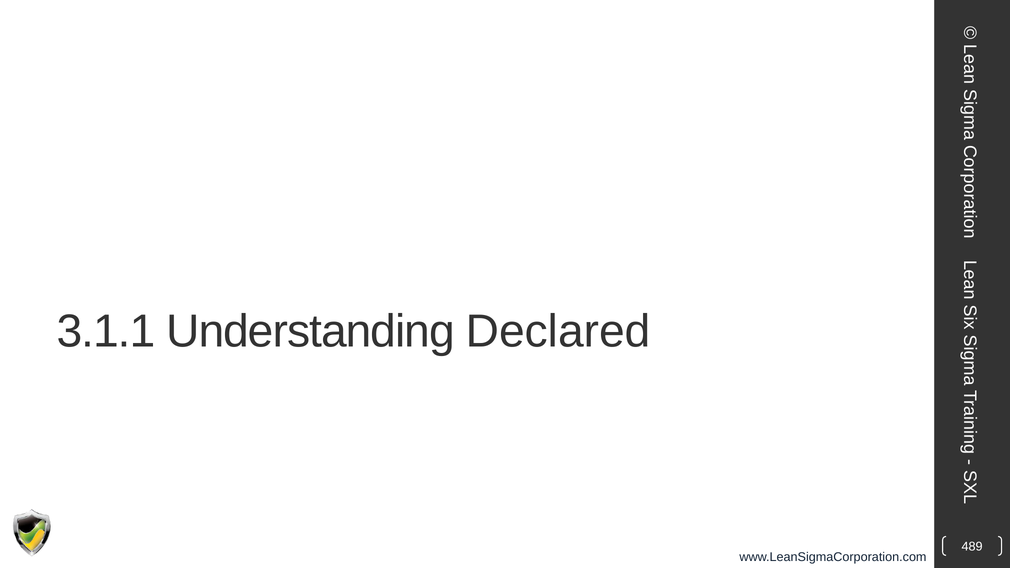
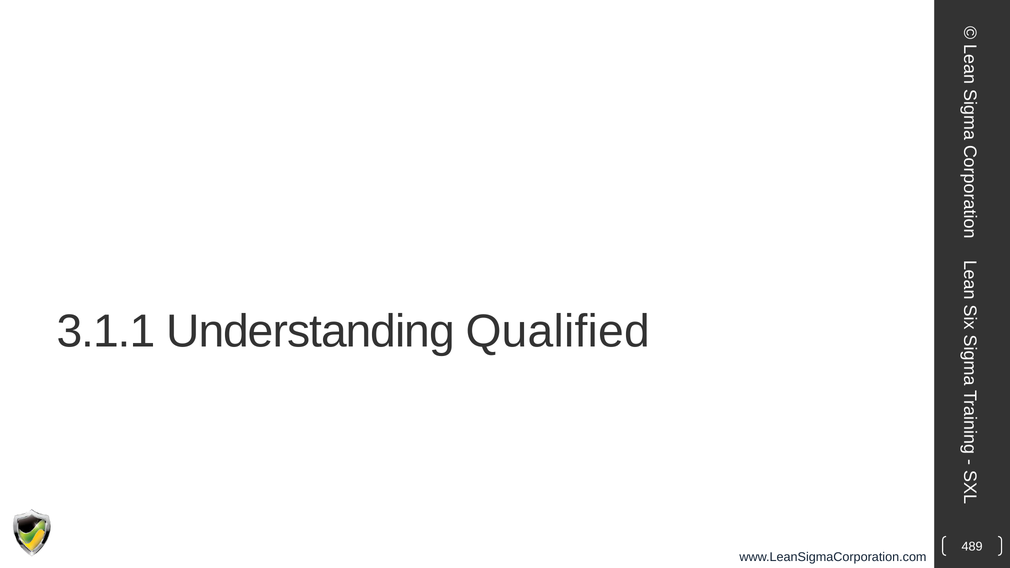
Declared: Declared -> Qualified
